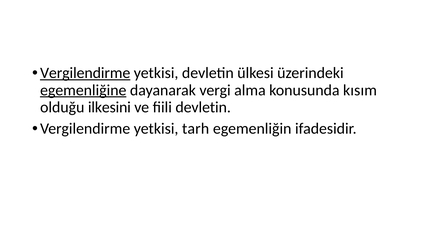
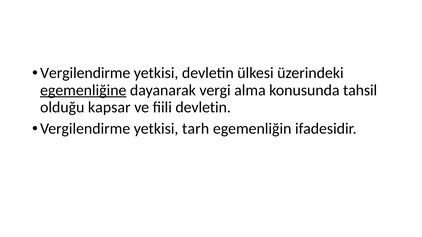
Vergilendirme at (85, 73) underline: present -> none
kısım: kısım -> tahsil
ilkesini: ilkesini -> kapsar
